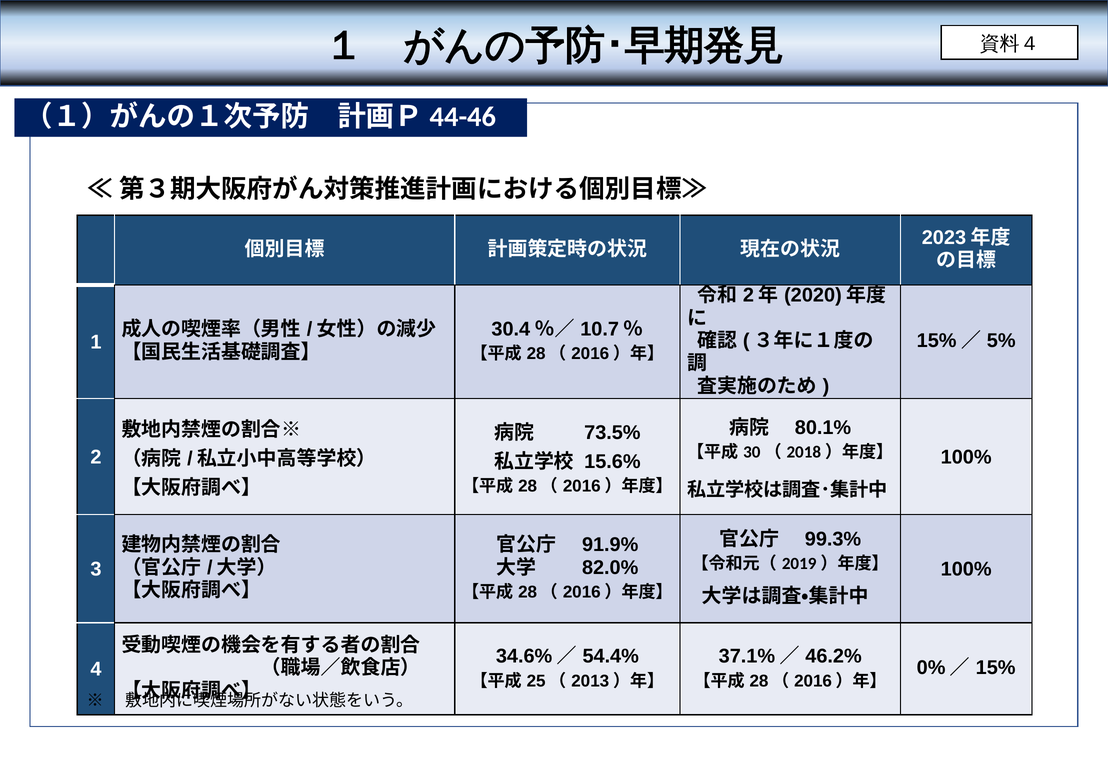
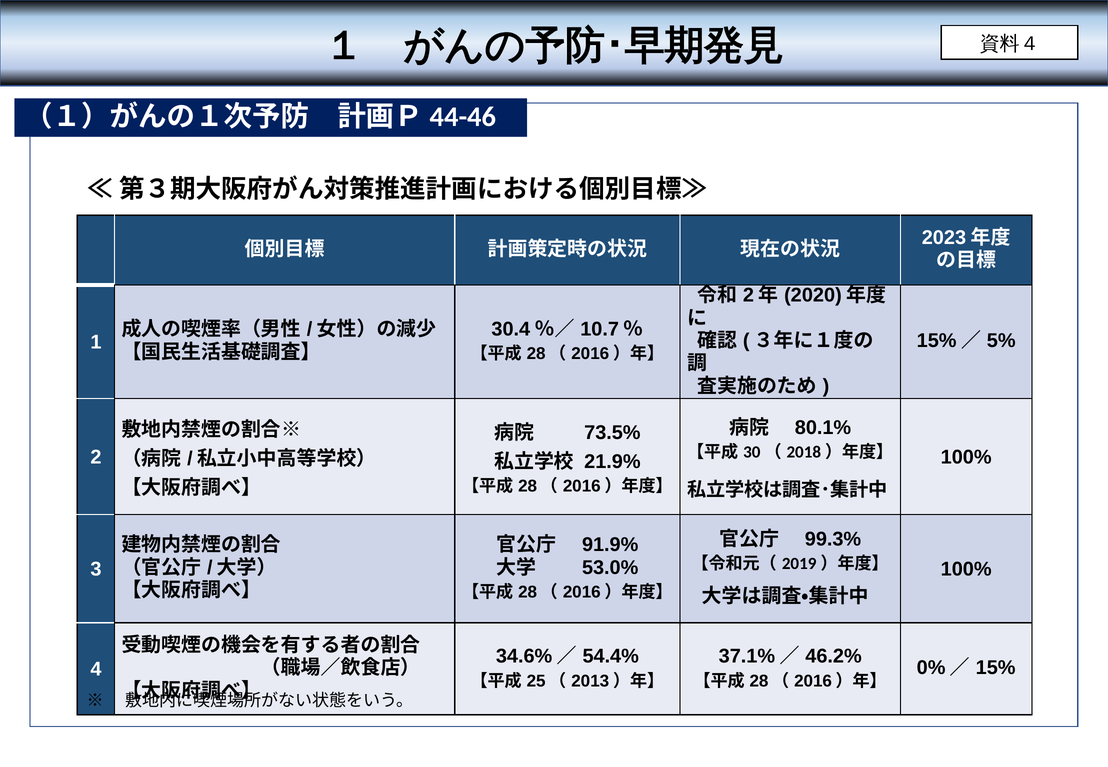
15.6%: 15.6% -> 21.9%
82.0%: 82.0% -> 53.0%
